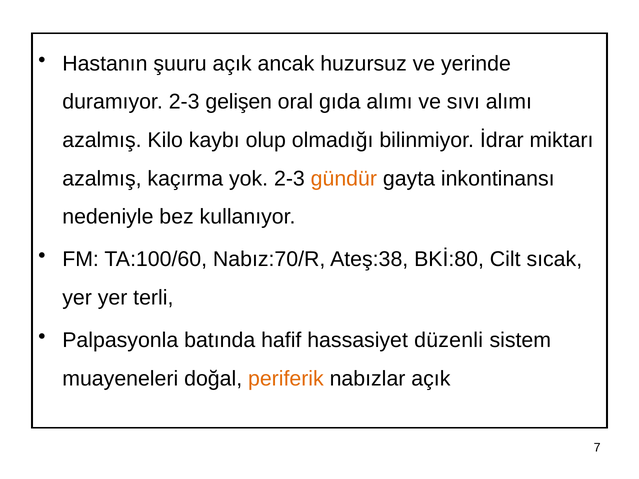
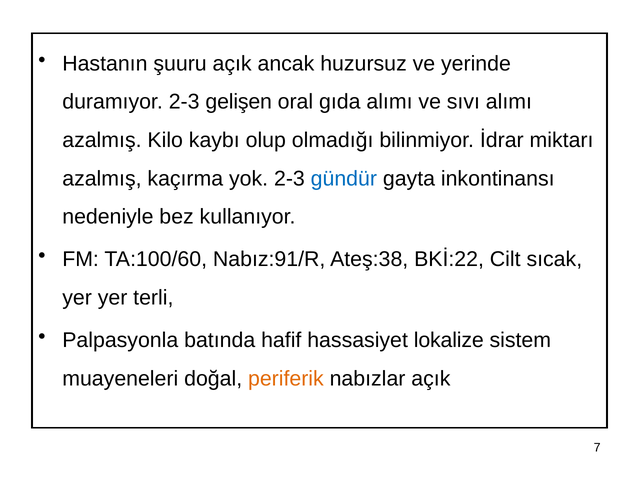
gündür colour: orange -> blue
Nabız:70/R: Nabız:70/R -> Nabız:91/R
BKİ:80: BKİ:80 -> BKİ:22
düzenli: düzenli -> lokalize
